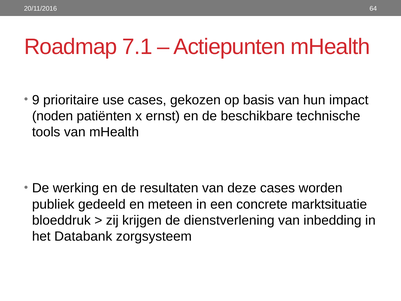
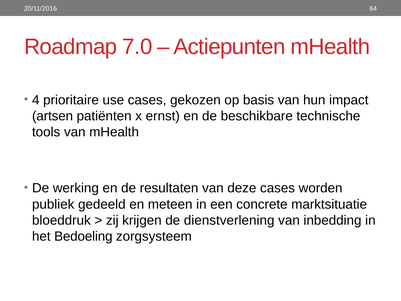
7.1: 7.1 -> 7.0
9: 9 -> 4
noden: noden -> artsen
Databank: Databank -> Bedoeling
